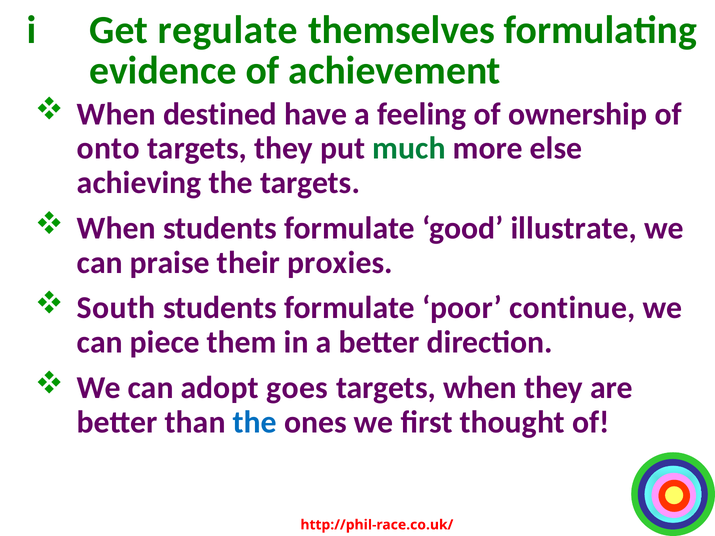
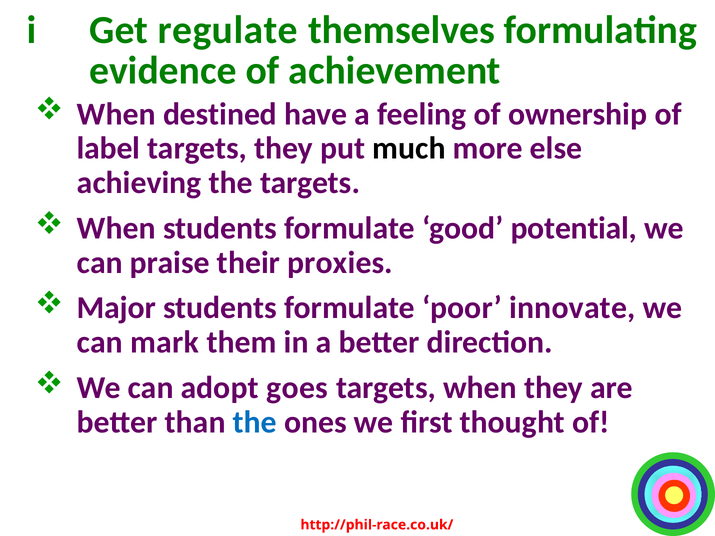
onto: onto -> label
much colour: green -> black
illustrate: illustrate -> potential
South: South -> Major
continue: continue -> innovate
piece: piece -> mark
